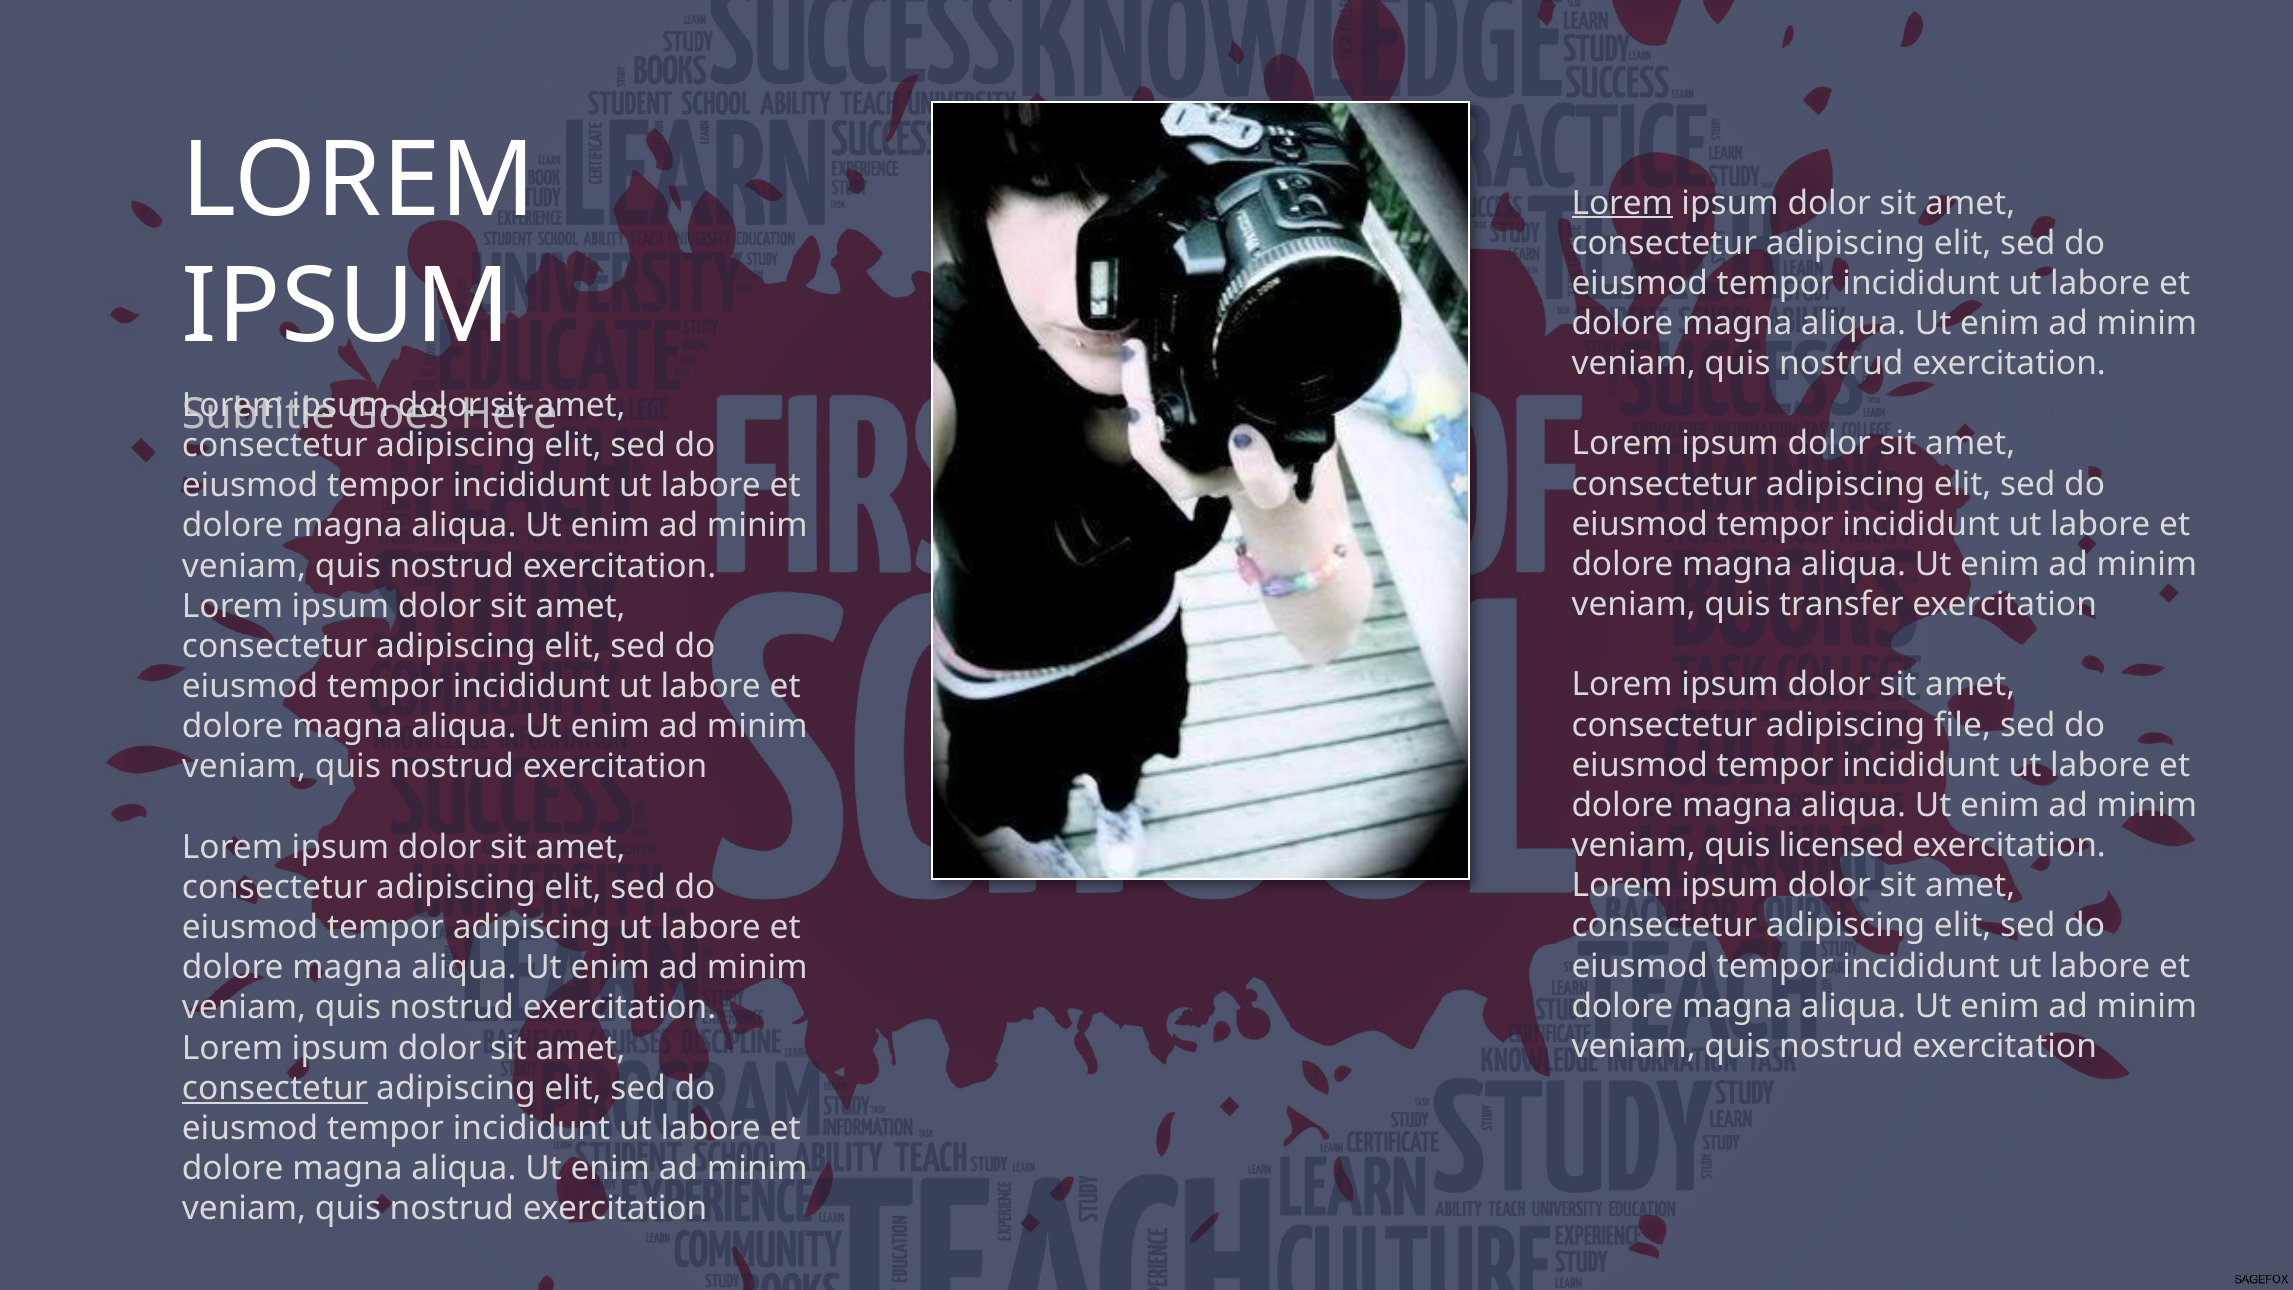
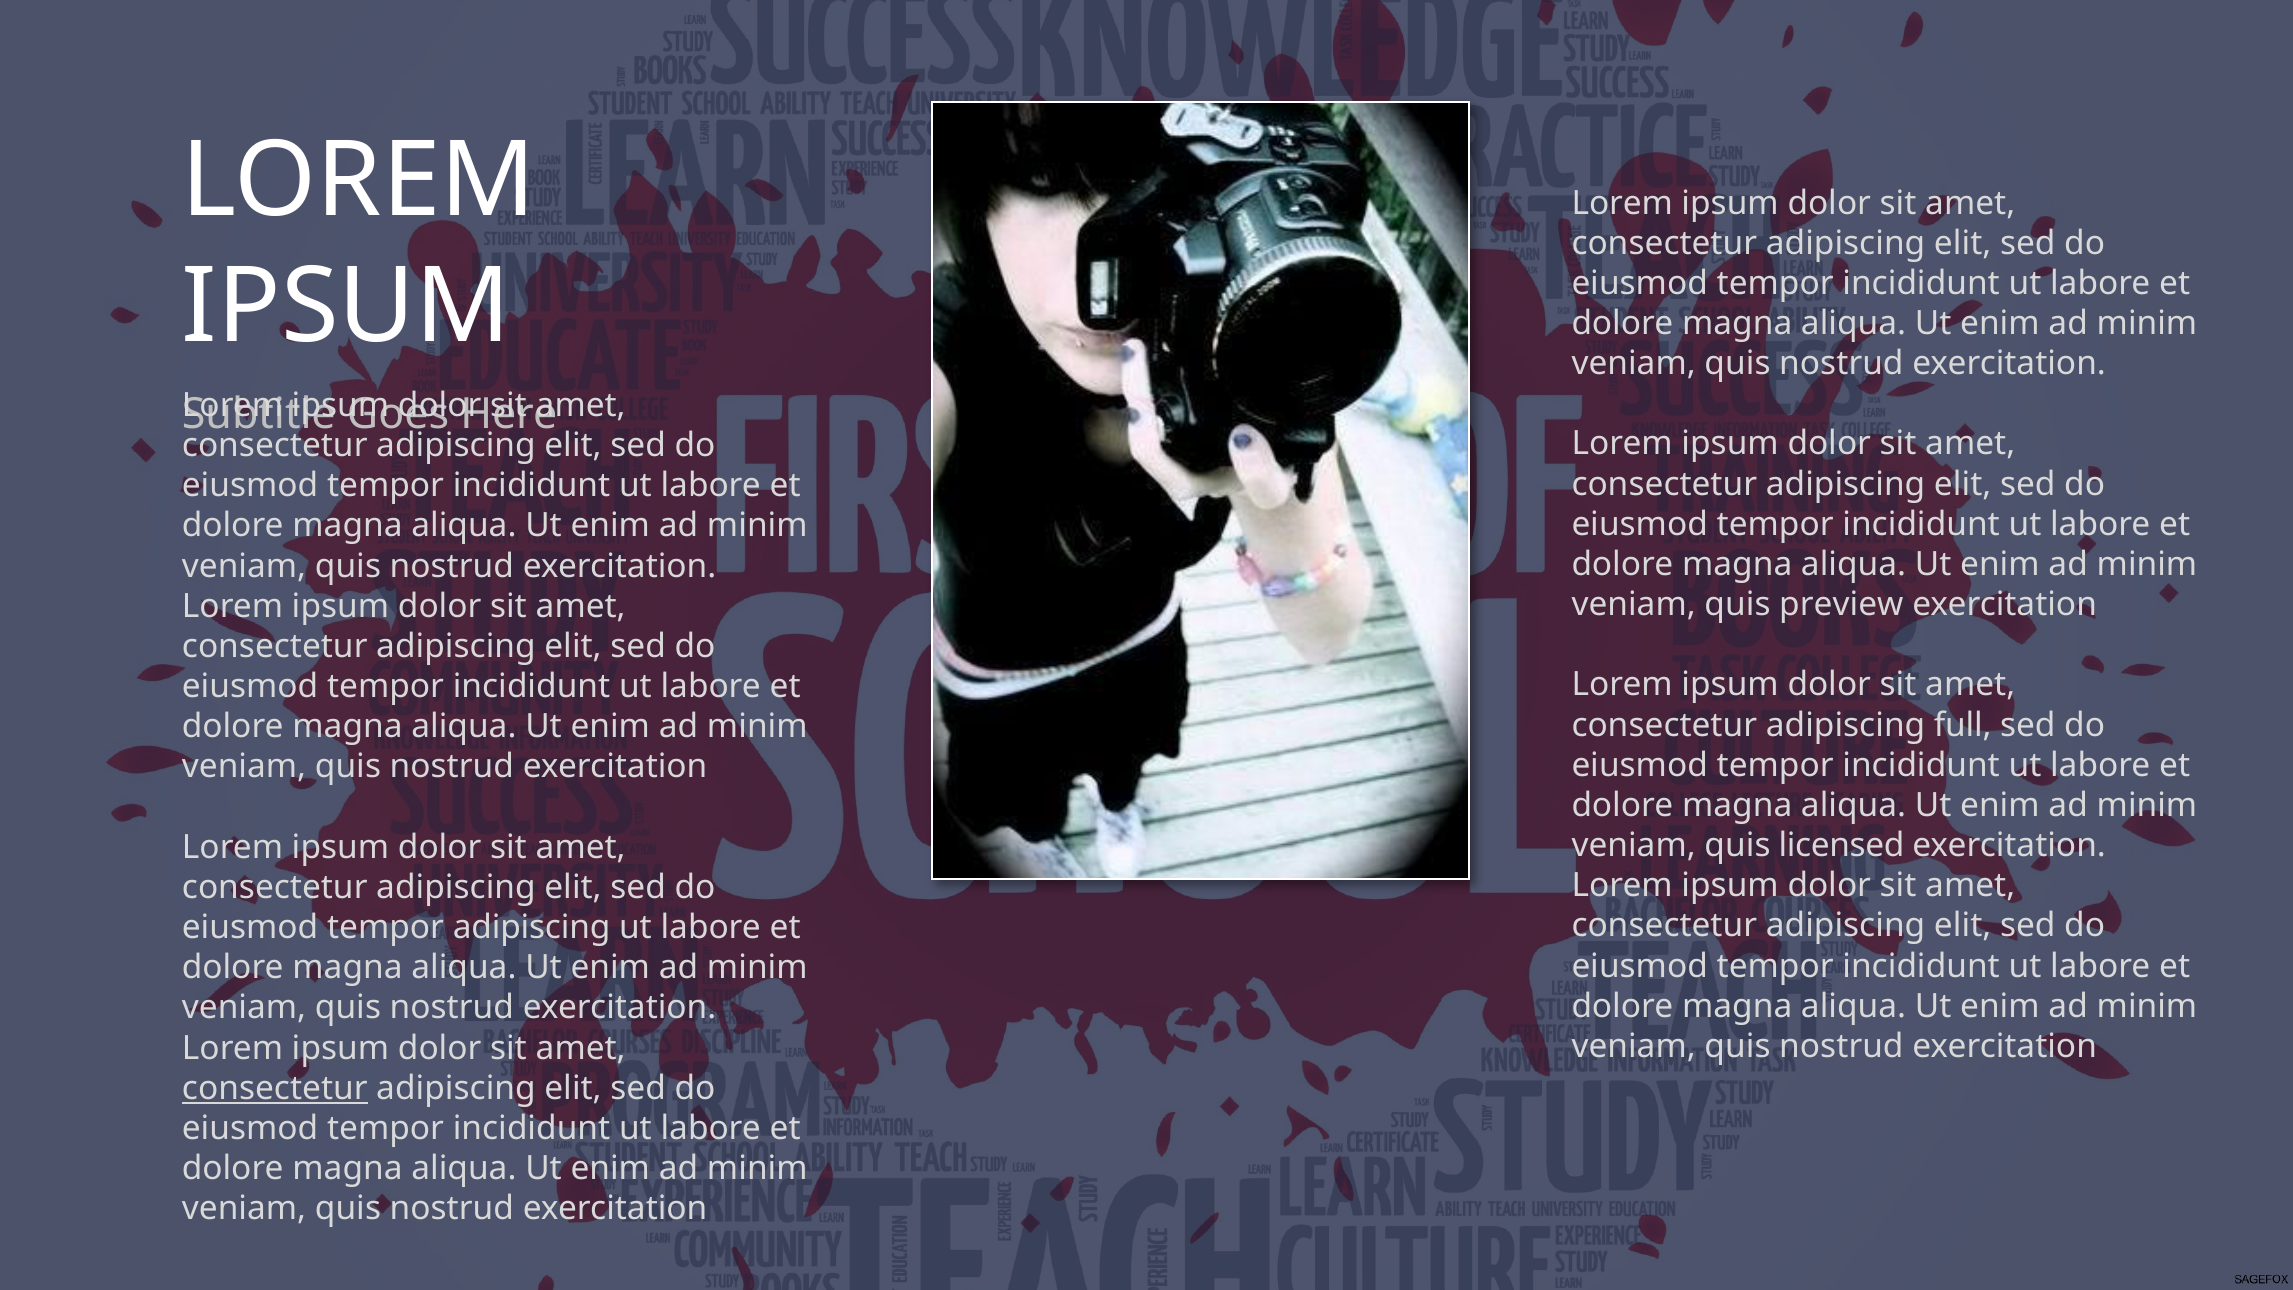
Lorem at (1622, 203) underline: present -> none
transfer: transfer -> preview
file: file -> full
